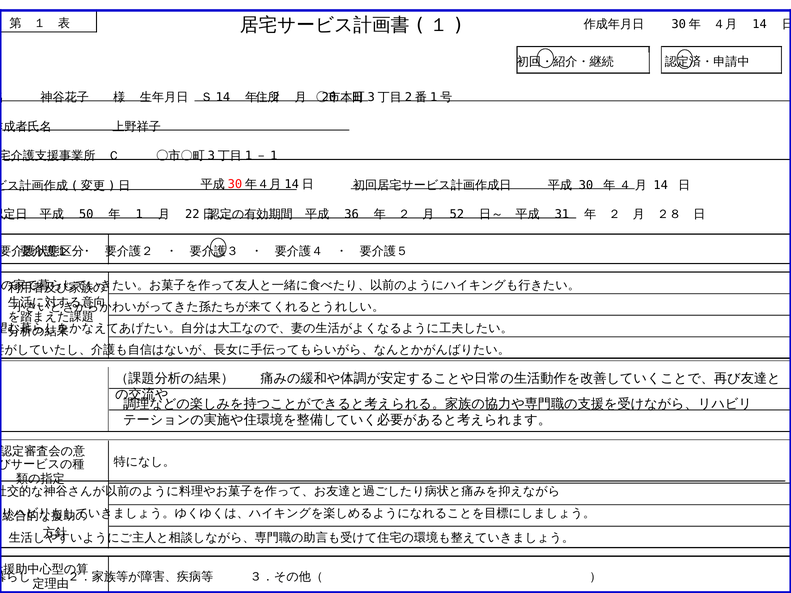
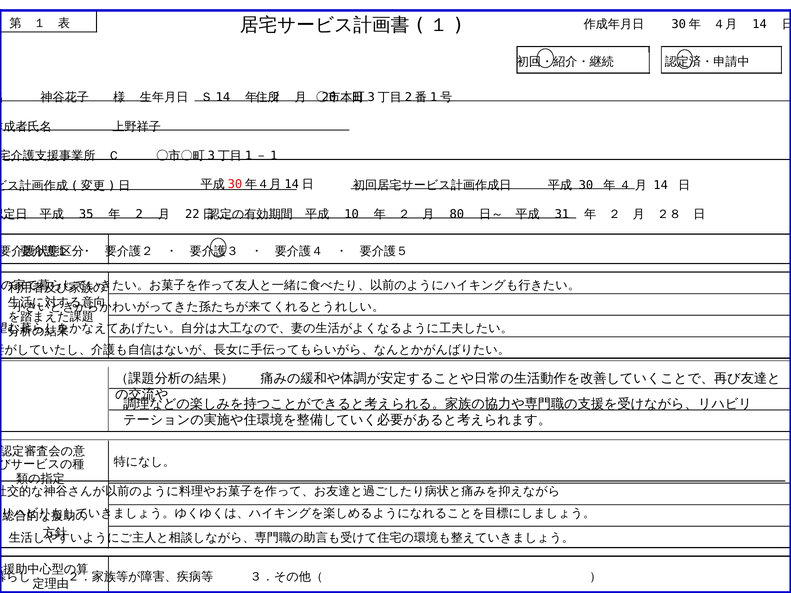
50: 50 -> 35
1 at (139, 214): 1 -> 2
36: 36 -> 10
52: 52 -> 80
